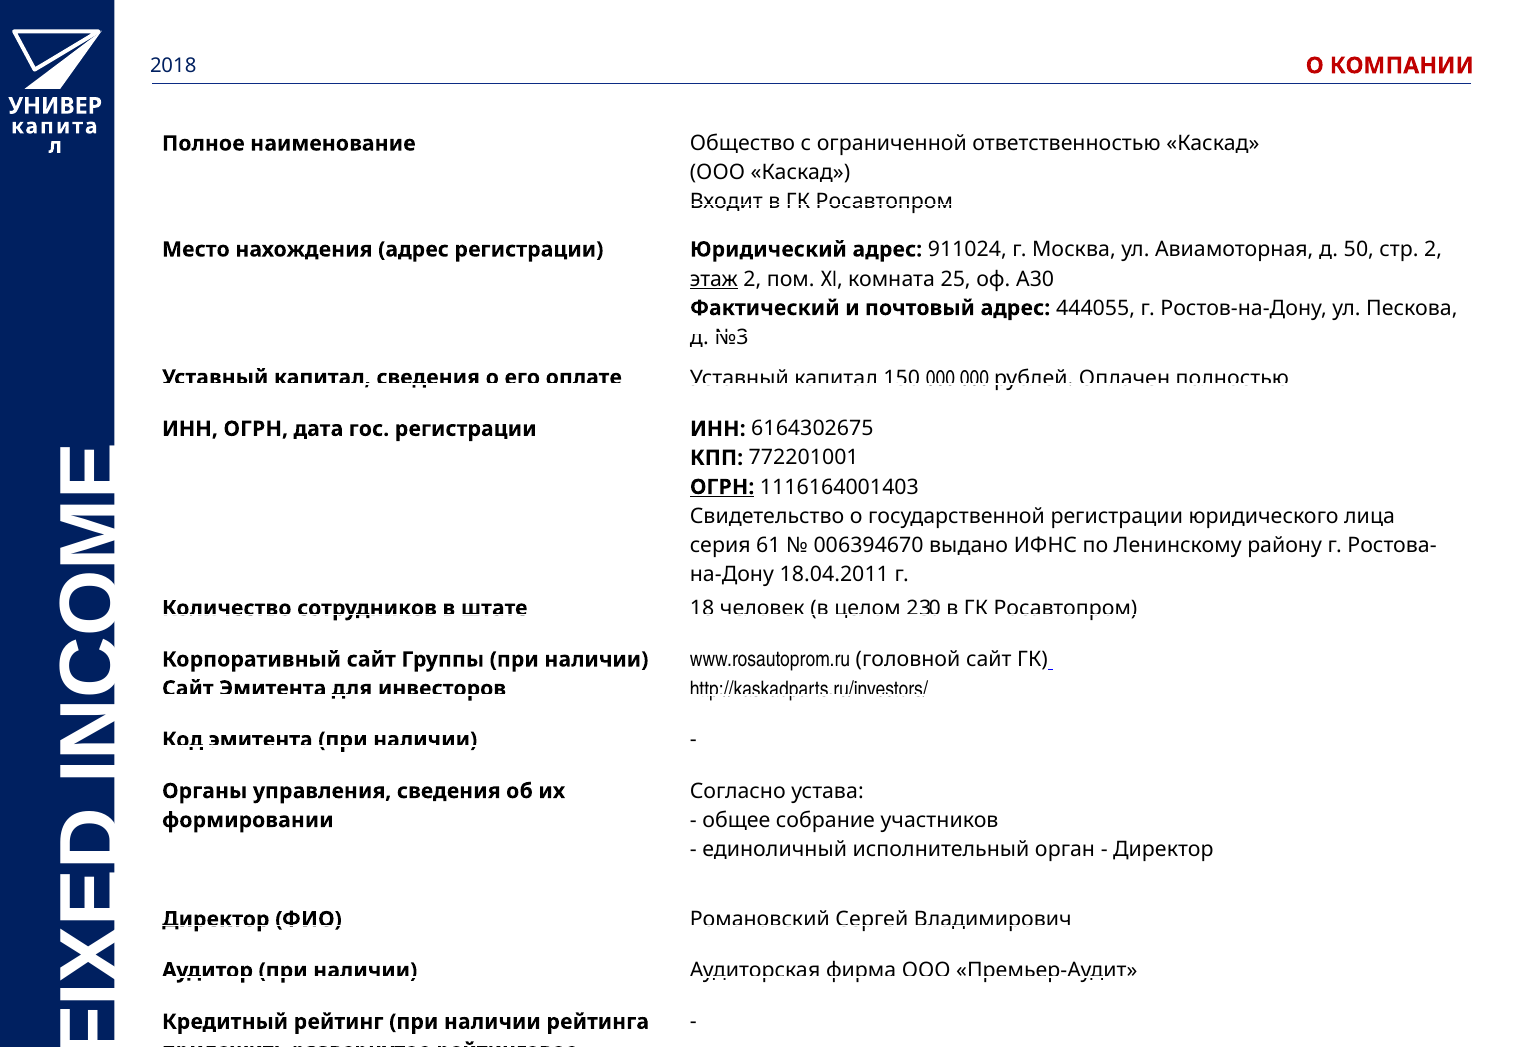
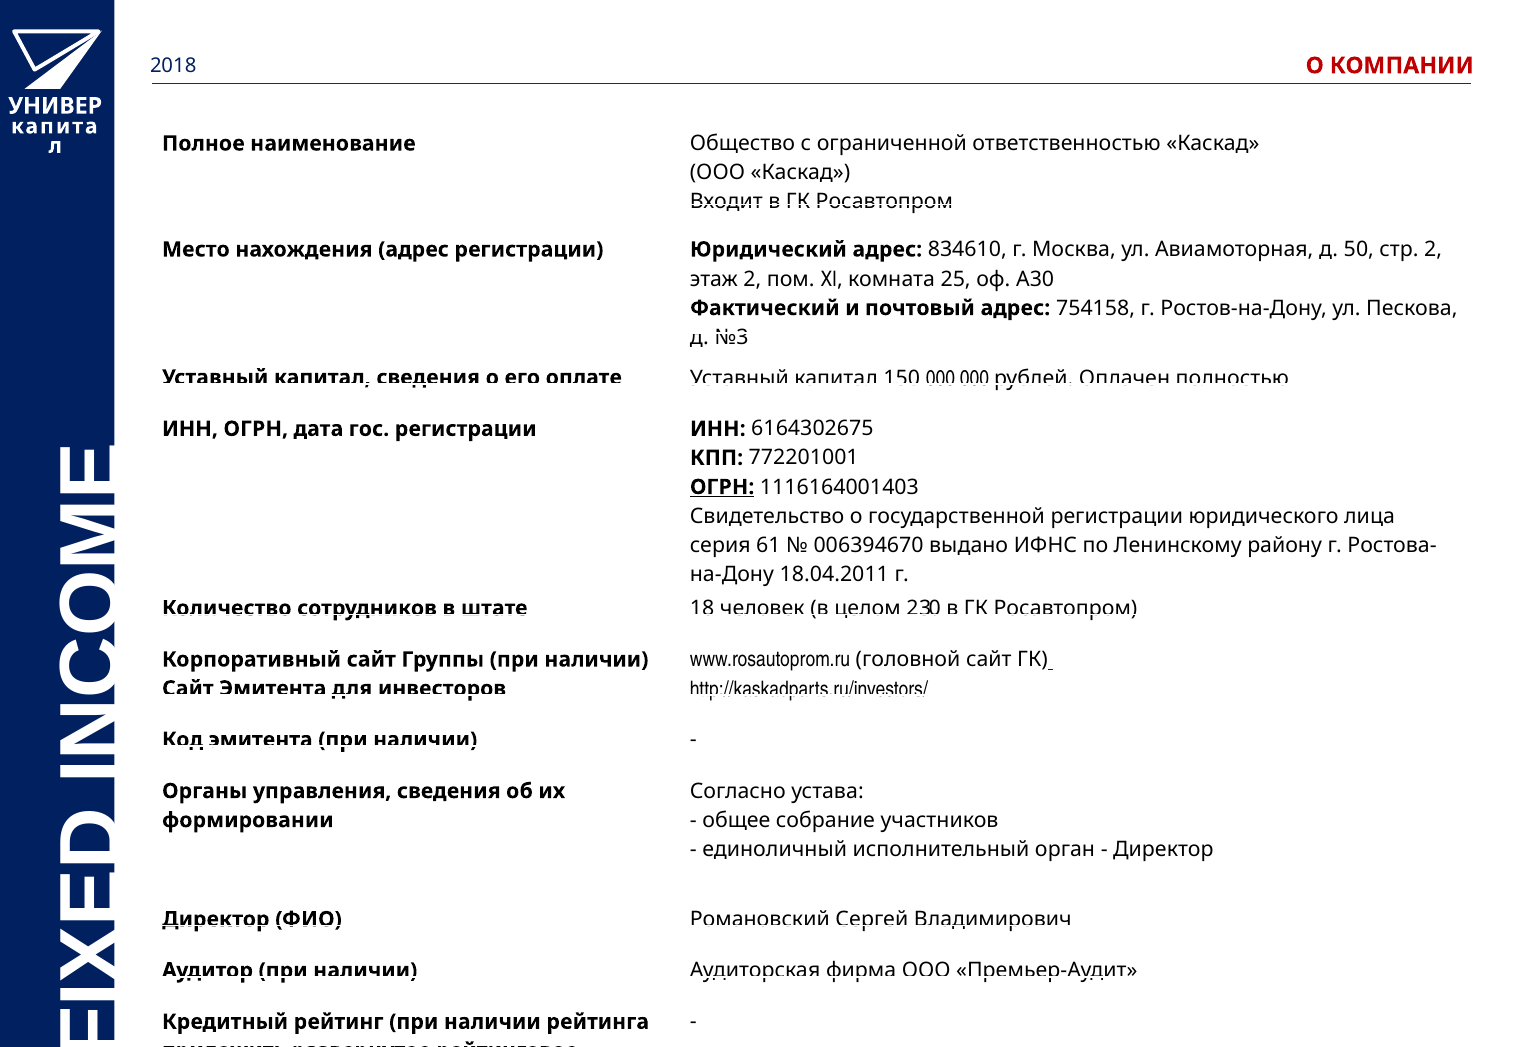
911024: 911024 -> 834610
этаж underline: present -> none
444055: 444055 -> 754158
